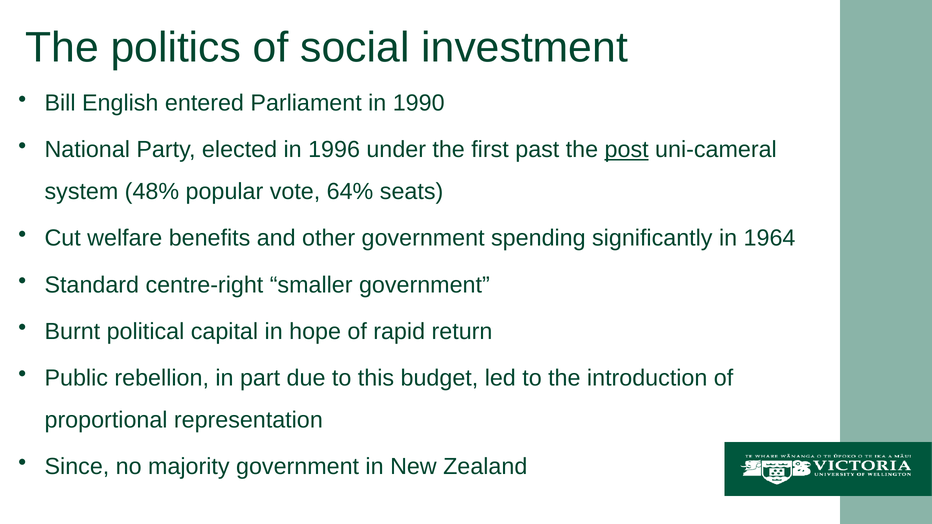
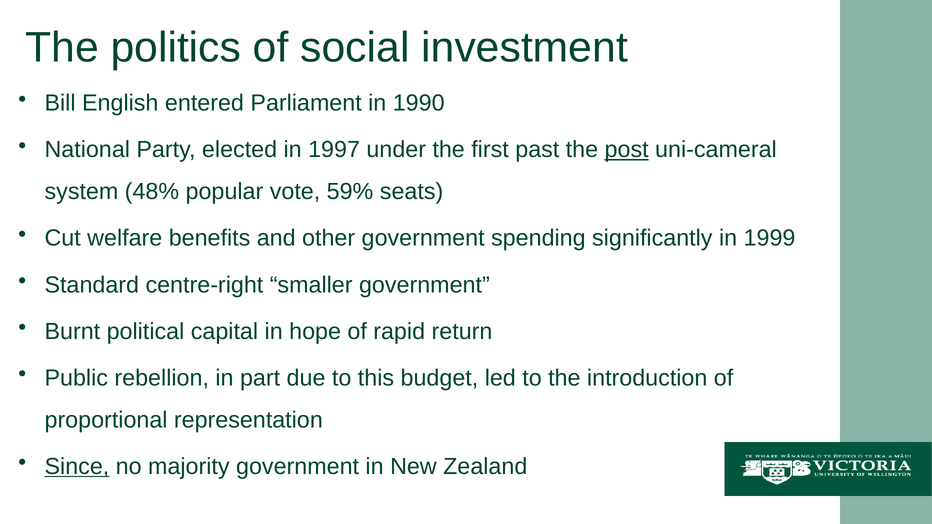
1996: 1996 -> 1997
64%: 64% -> 59%
1964: 1964 -> 1999
Since underline: none -> present
